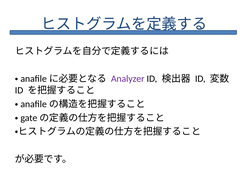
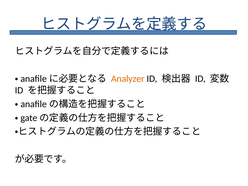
Analyzer colour: purple -> orange
